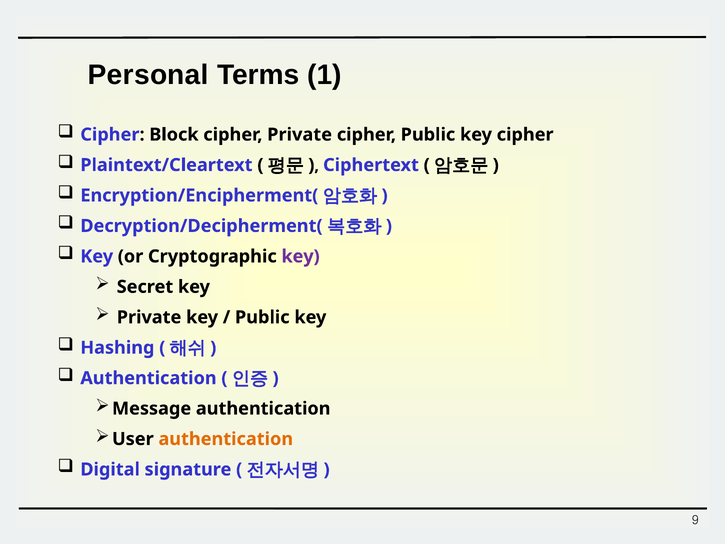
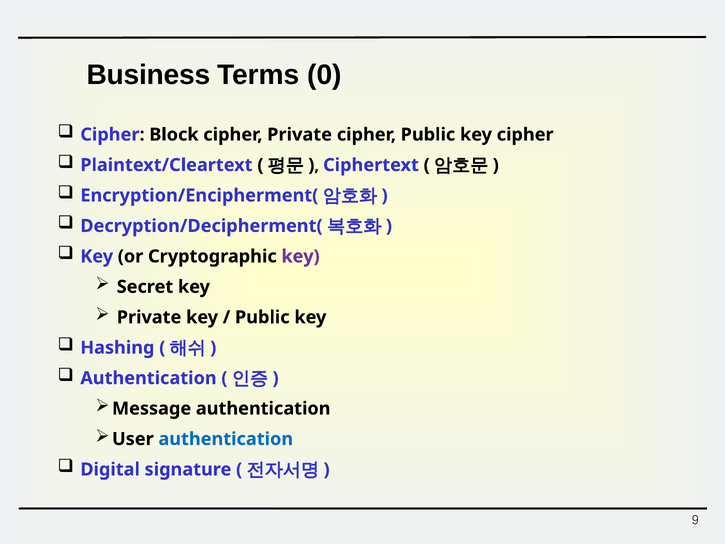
Personal: Personal -> Business
1: 1 -> 0
authentication at (226, 439) colour: orange -> blue
